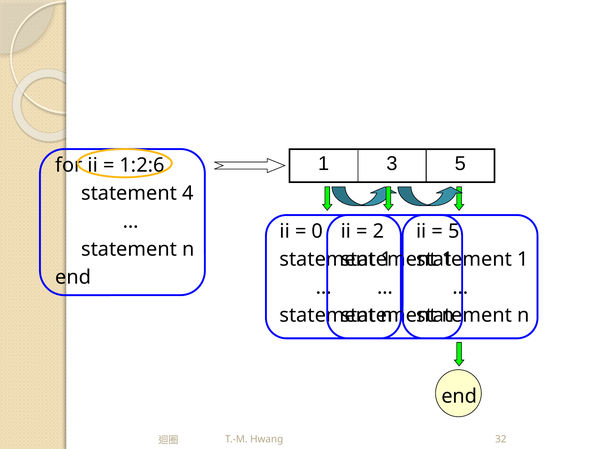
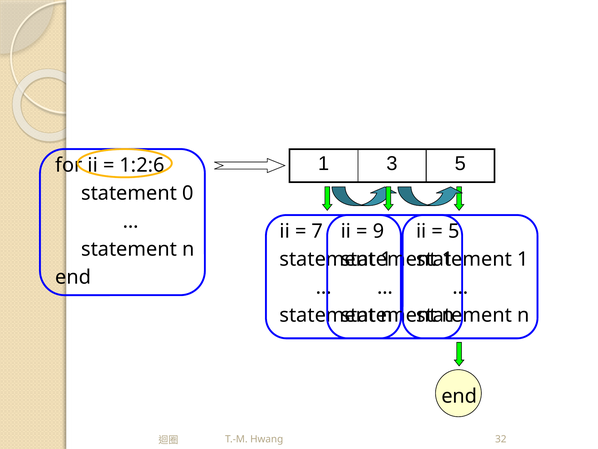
4: 4 -> 0
0: 0 -> 7
2: 2 -> 9
